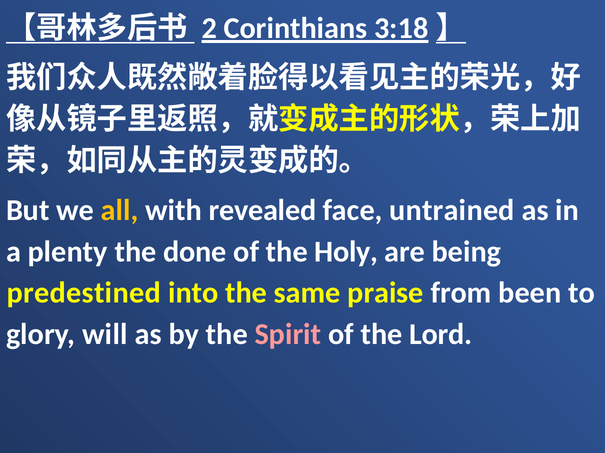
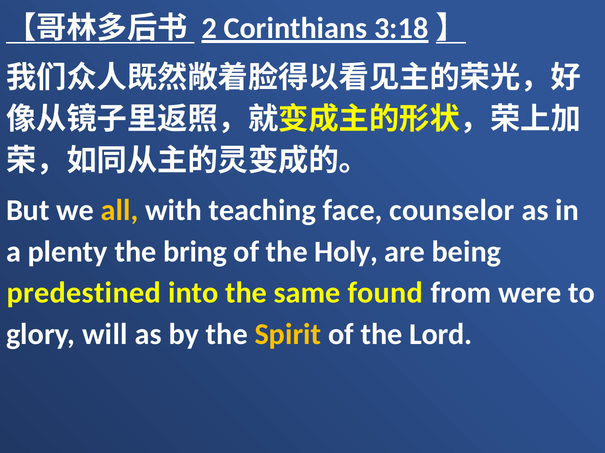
revealed: revealed -> teaching
untrained: untrained -> counselor
done: done -> bring
praise: praise -> found
been: been -> were
Spirit colour: pink -> yellow
